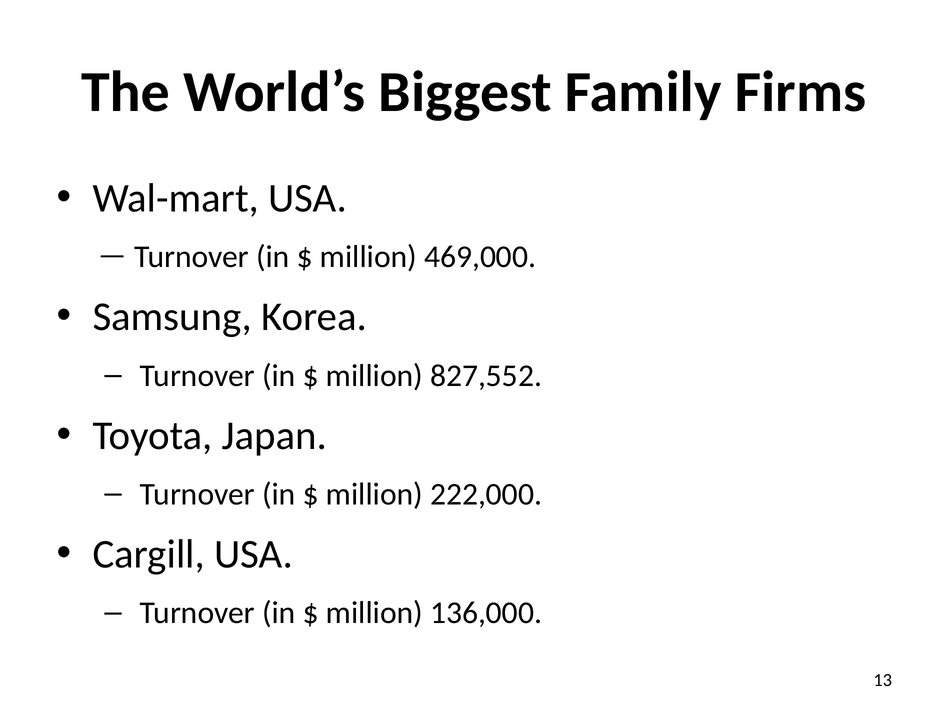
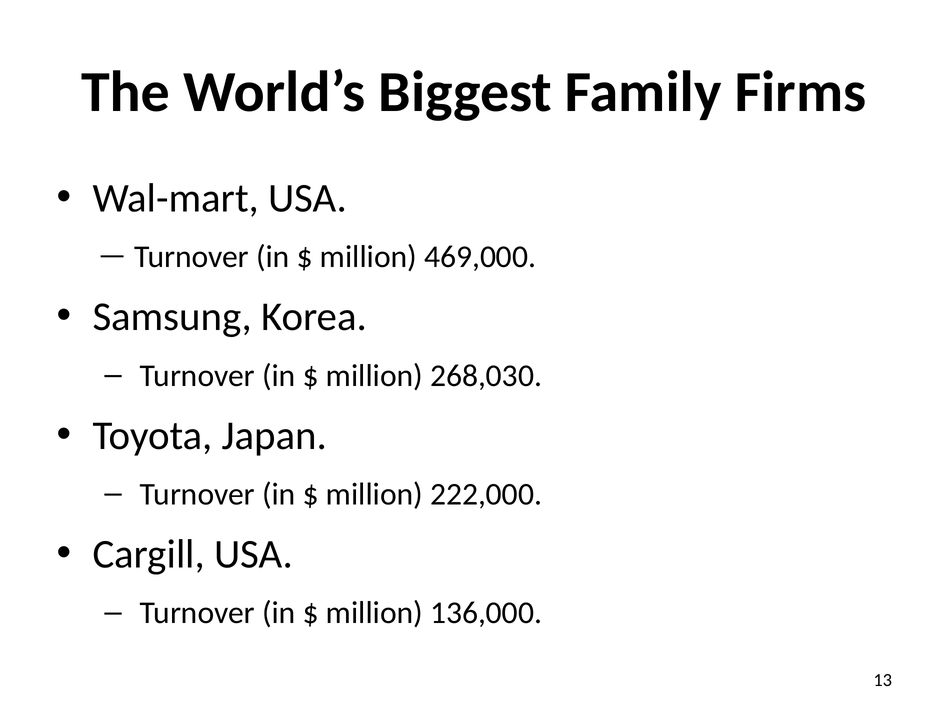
827,552: 827,552 -> 268,030
